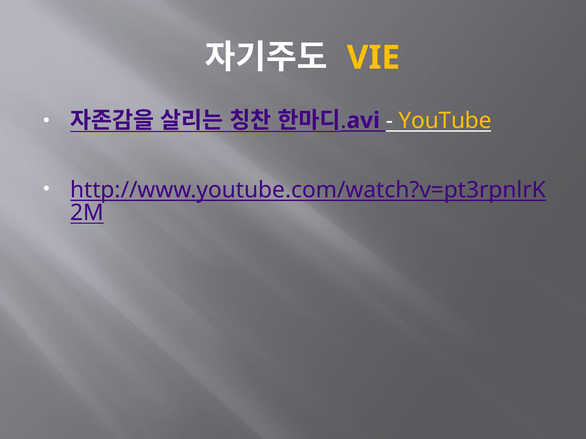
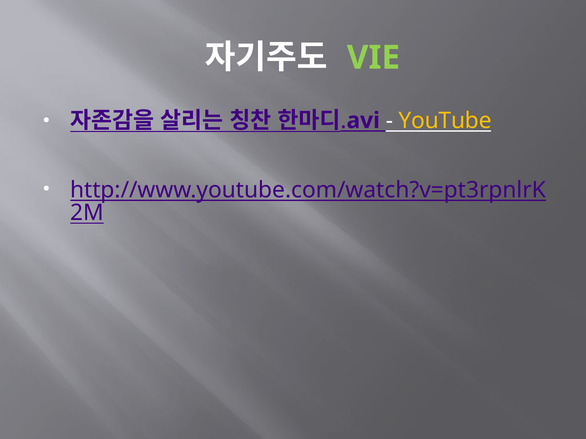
VIE colour: yellow -> light green
